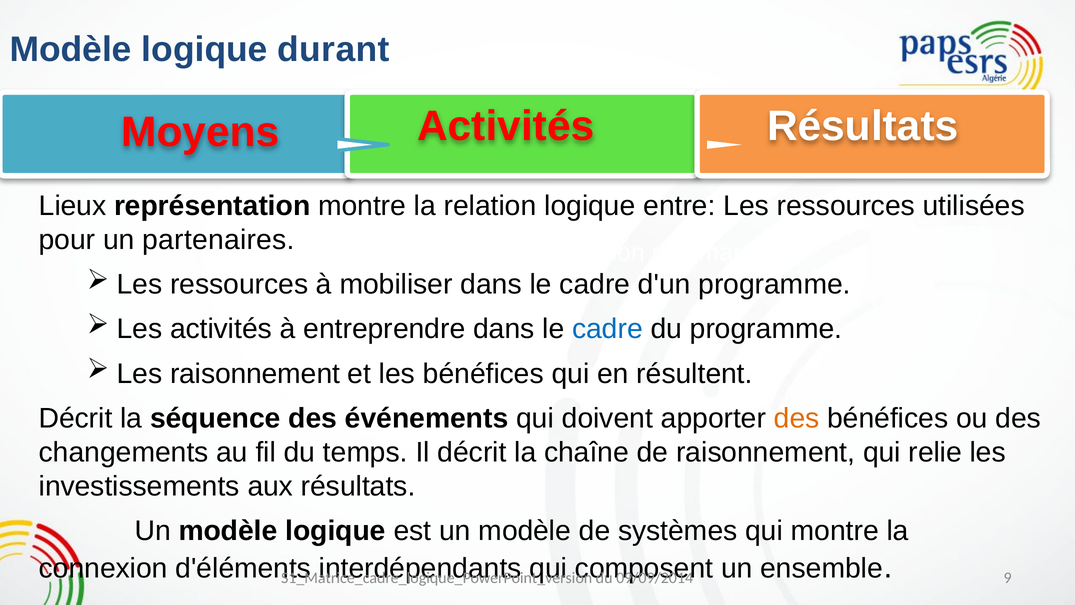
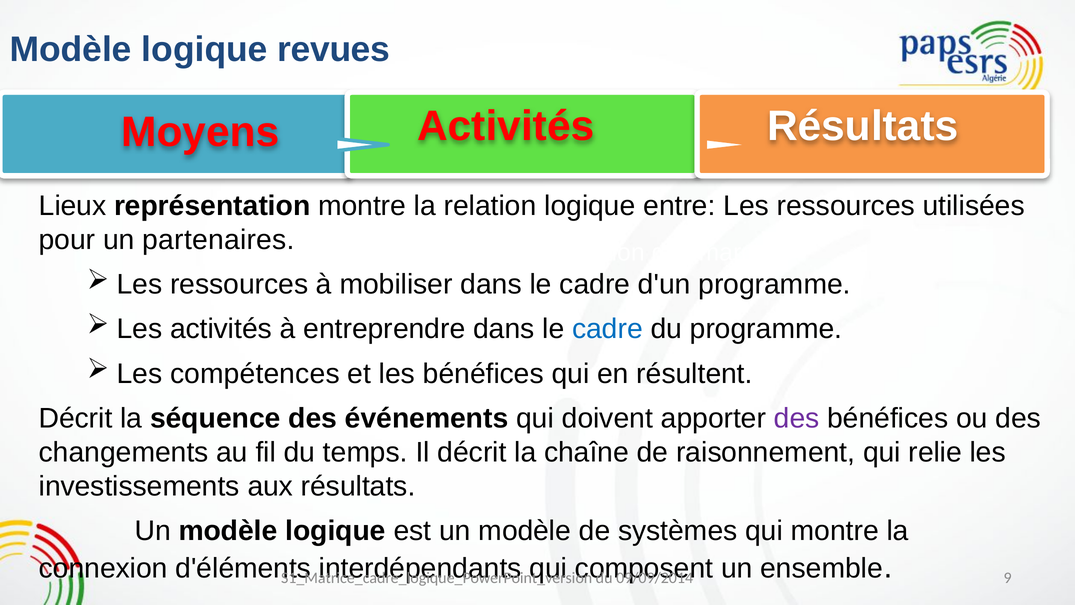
durant: durant -> revues
Les raisonnement: raisonnement -> compétences
des at (797, 418) colour: orange -> purple
